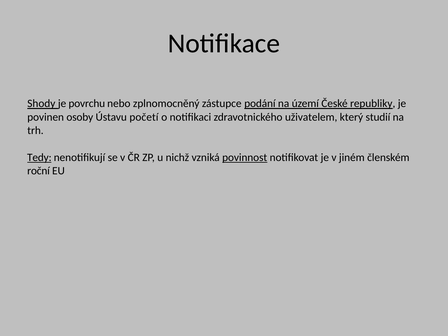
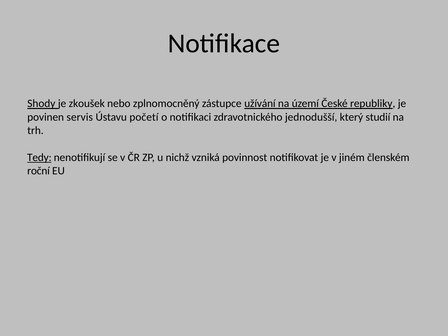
povrchu: povrchu -> zkoušek
podání: podání -> užívání
osoby: osoby -> servis
uživatelem: uživatelem -> jednodušší
povinnost underline: present -> none
